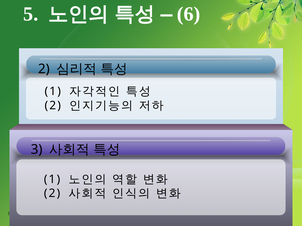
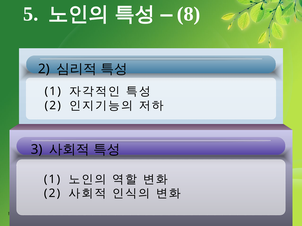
6: 6 -> 8
